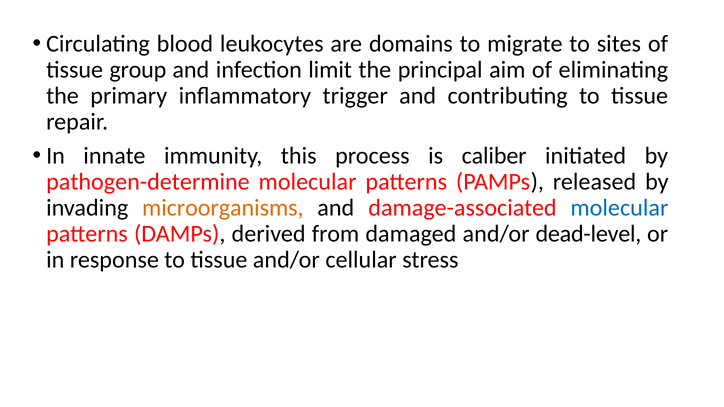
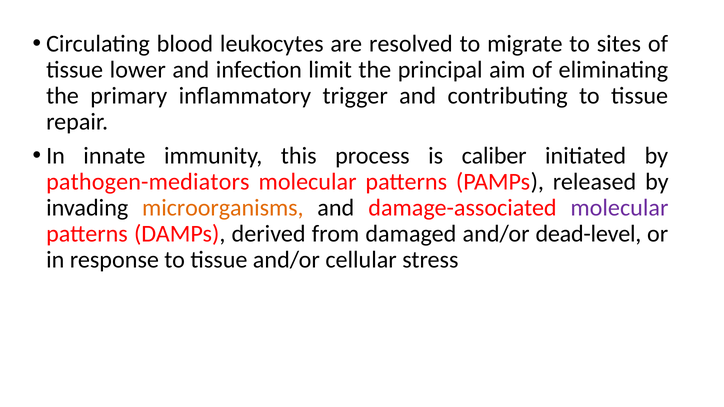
domains: domains -> resolved
group: group -> lower
pathogen-determine: pathogen-determine -> pathogen-mediators
molecular at (619, 208) colour: blue -> purple
